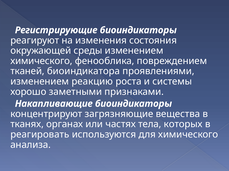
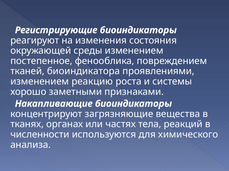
химического at (41, 61): химического -> постепенное
которых: которых -> реакций
реагировать: реагировать -> численности
